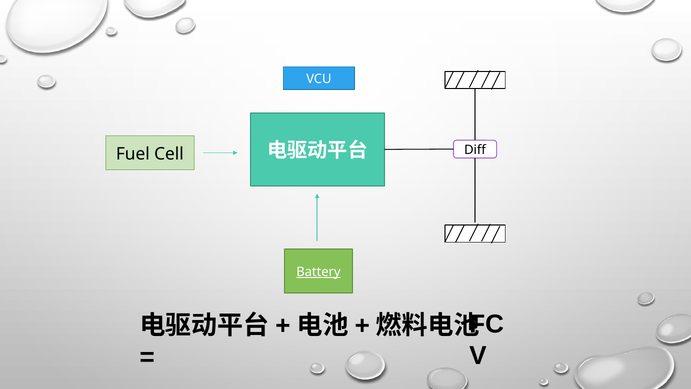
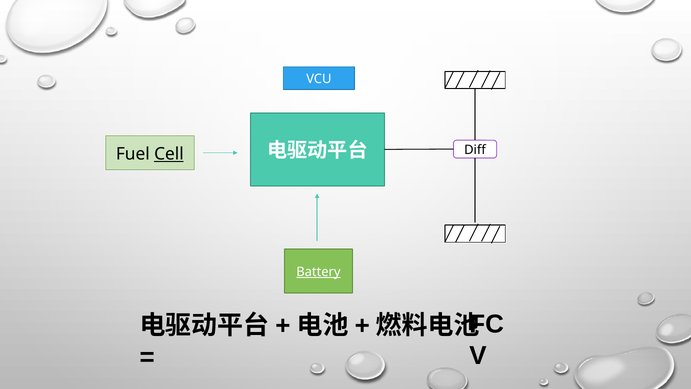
Cell underline: none -> present
